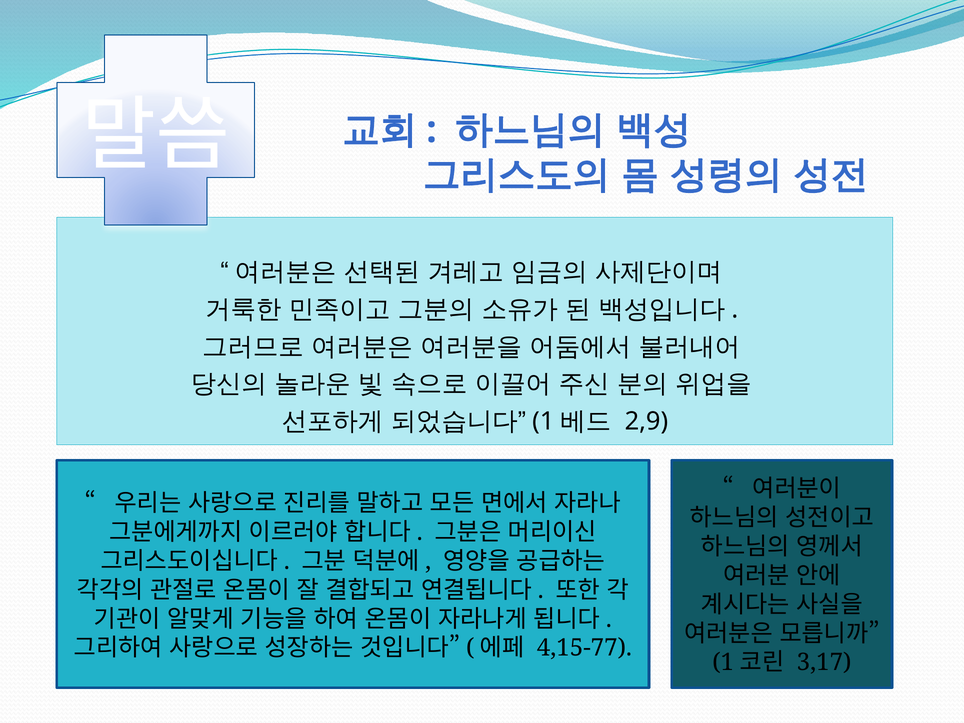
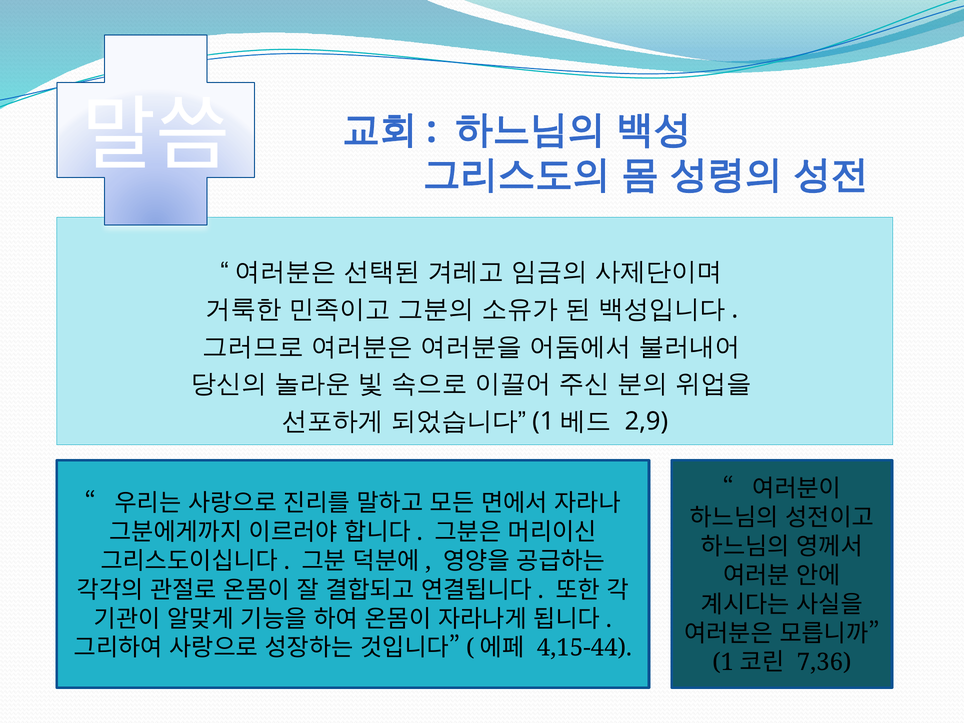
4,15-77: 4,15-77 -> 4,15-44
3,17: 3,17 -> 7,36
